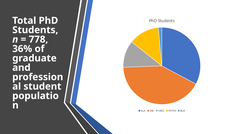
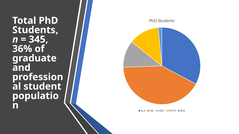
778: 778 -> 345
